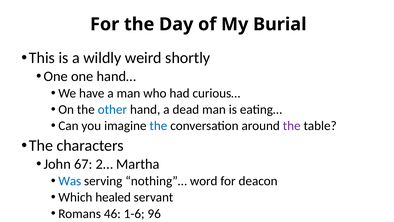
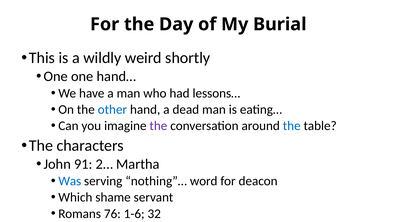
curious…: curious… -> lessons…
the at (158, 126) colour: blue -> purple
the at (292, 126) colour: purple -> blue
67: 67 -> 91
healed: healed -> shame
46: 46 -> 76
96: 96 -> 32
